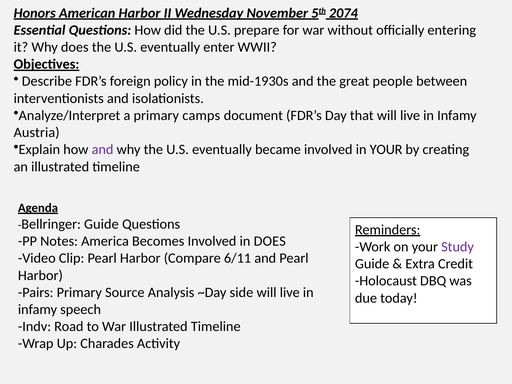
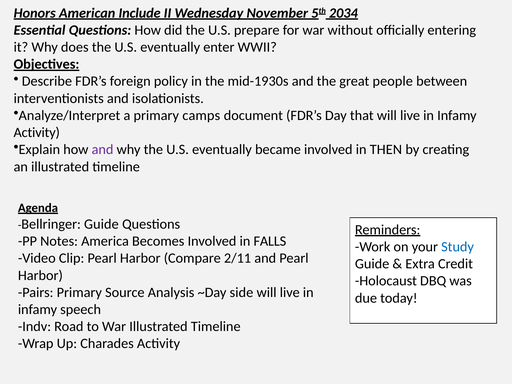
American Harbor: Harbor -> Include
2074: 2074 -> 2034
Austria at (37, 132): Austria -> Activity
in YOUR: YOUR -> THEN
in DOES: DOES -> FALLS
Study colour: purple -> blue
6/11: 6/11 -> 2/11
